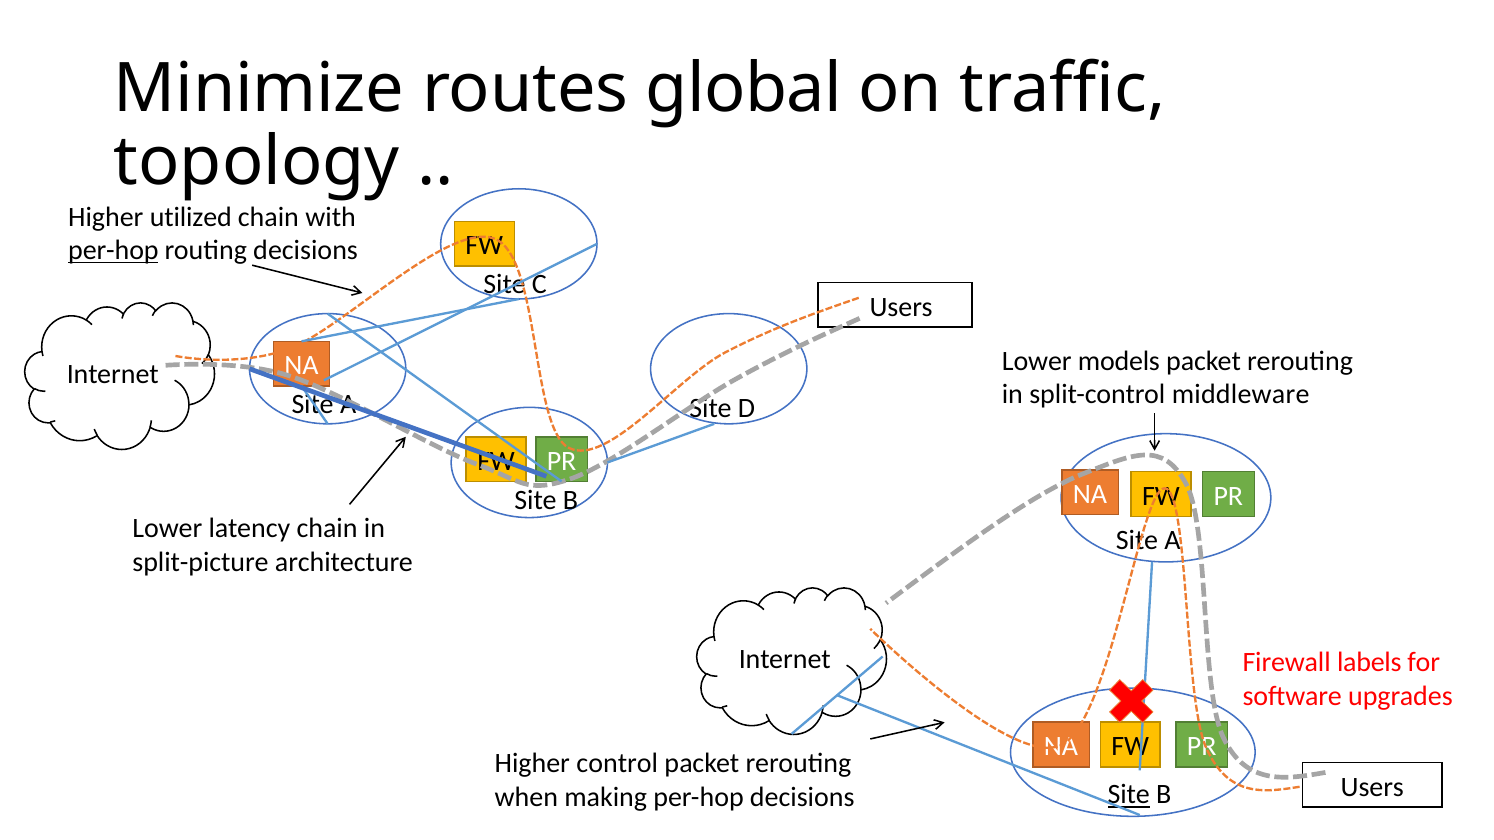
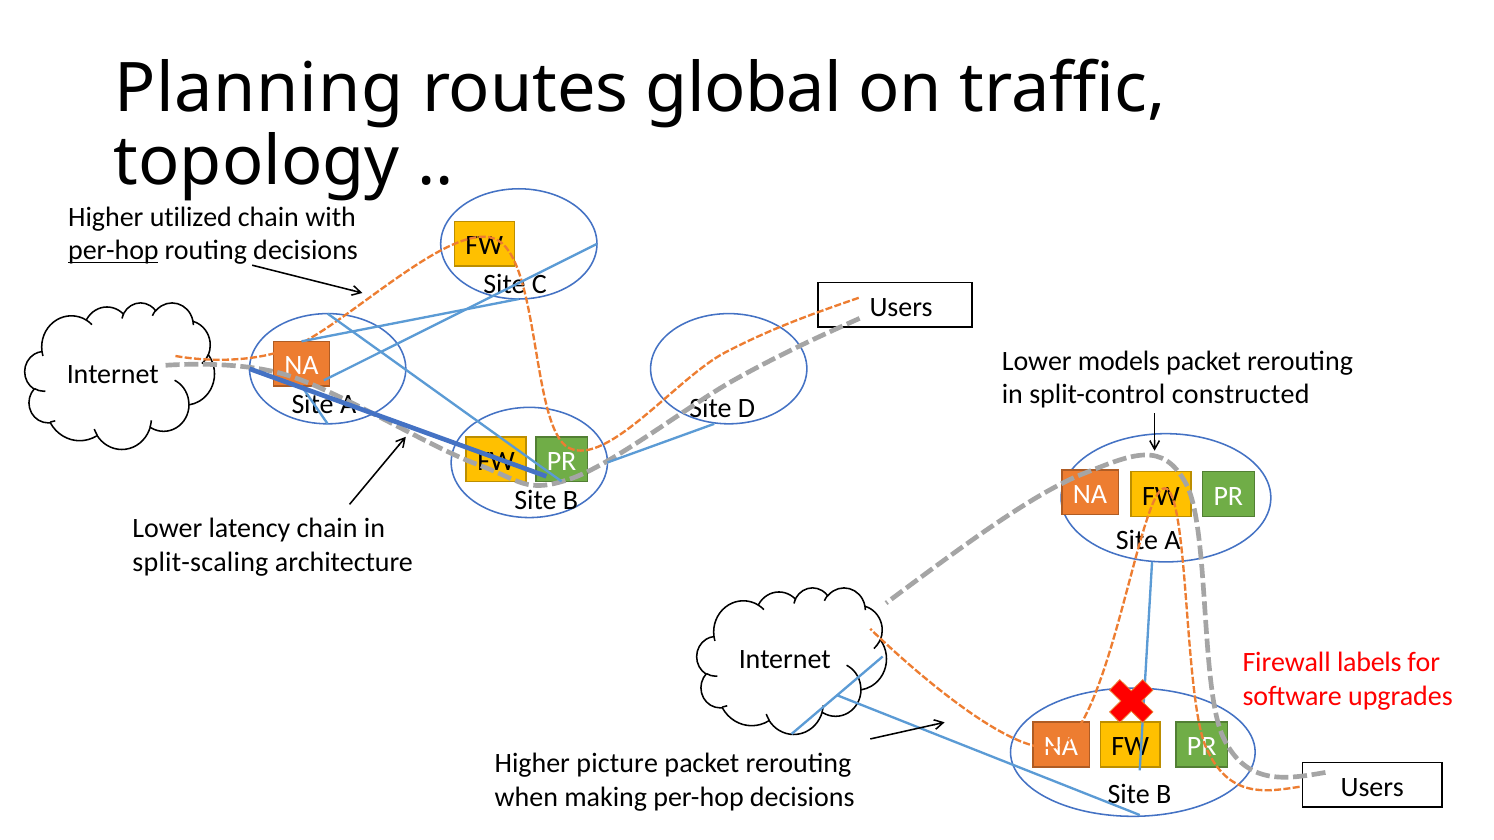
Minimize: Minimize -> Planning
middleware: middleware -> constructed
split-picture: split-picture -> split-scaling
control: control -> picture
Site at (1129, 795) underline: present -> none
